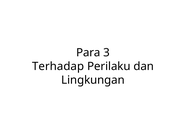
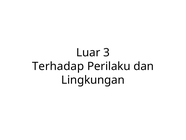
Para: Para -> Luar
